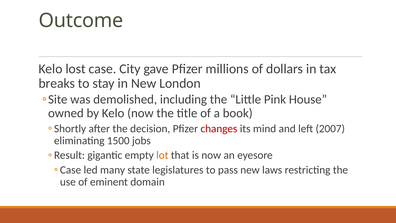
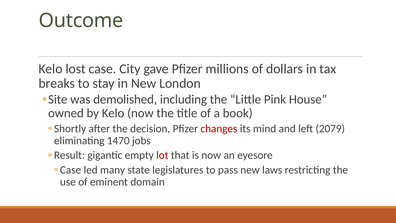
2007: 2007 -> 2079
1500: 1500 -> 1470
lot colour: orange -> red
